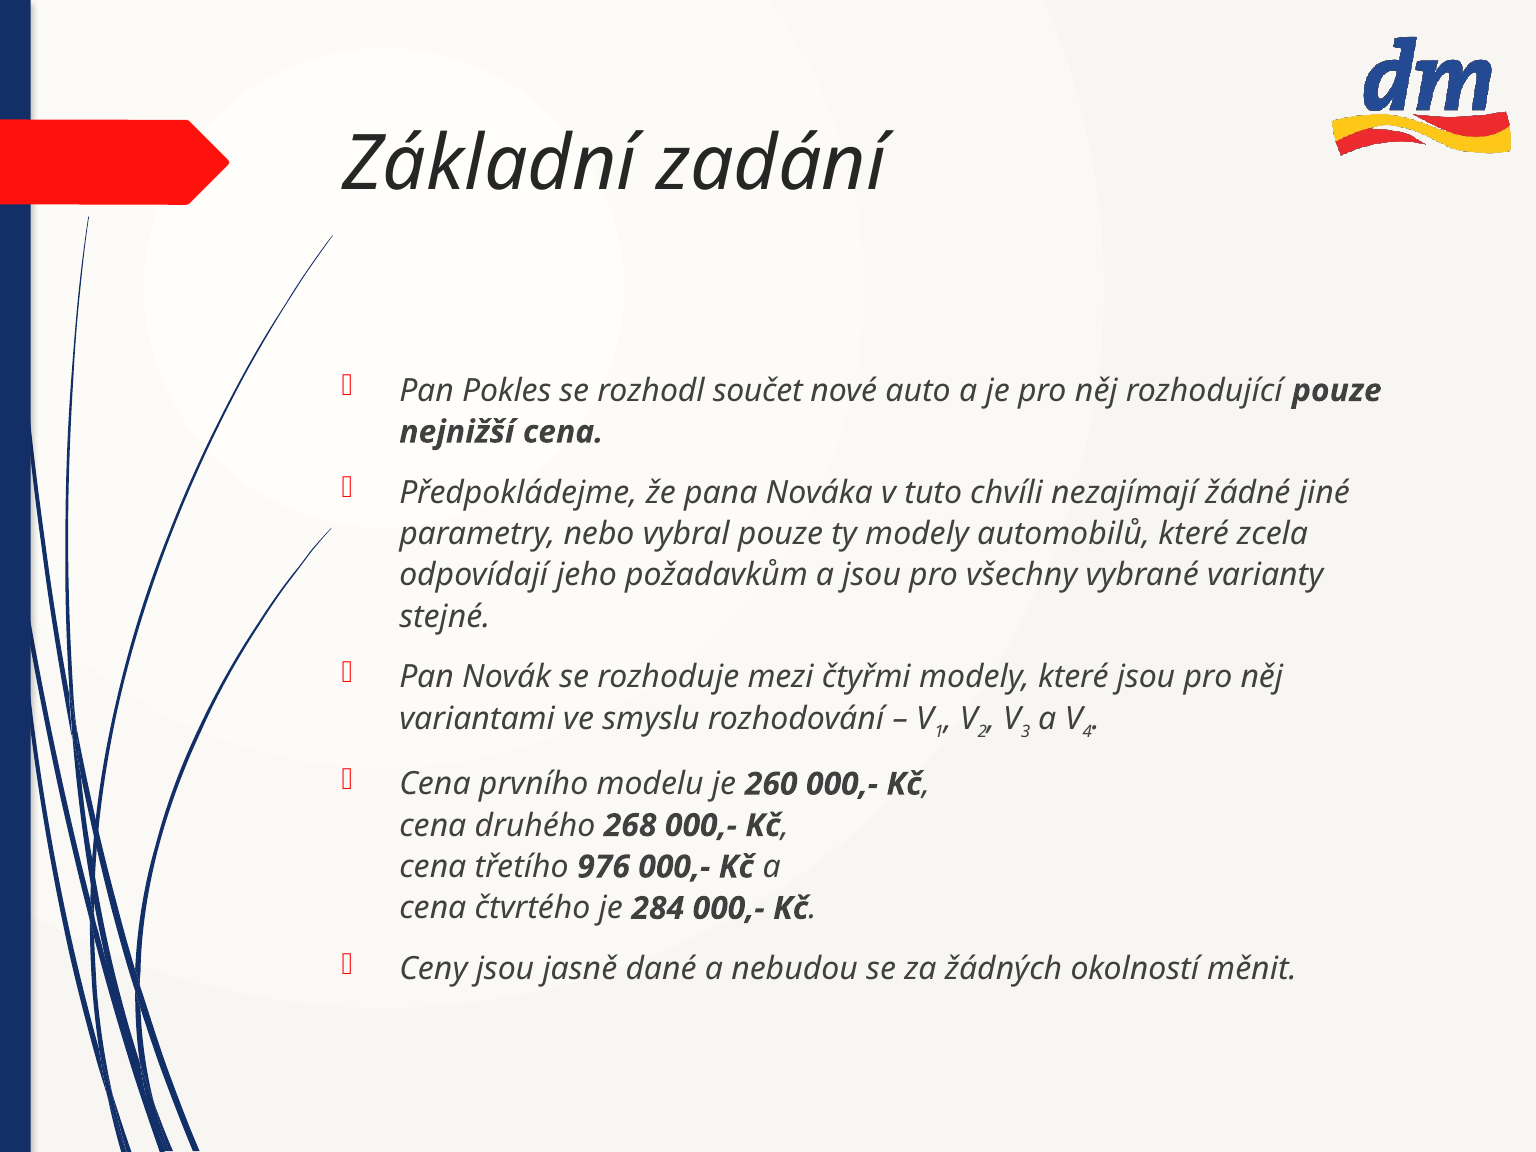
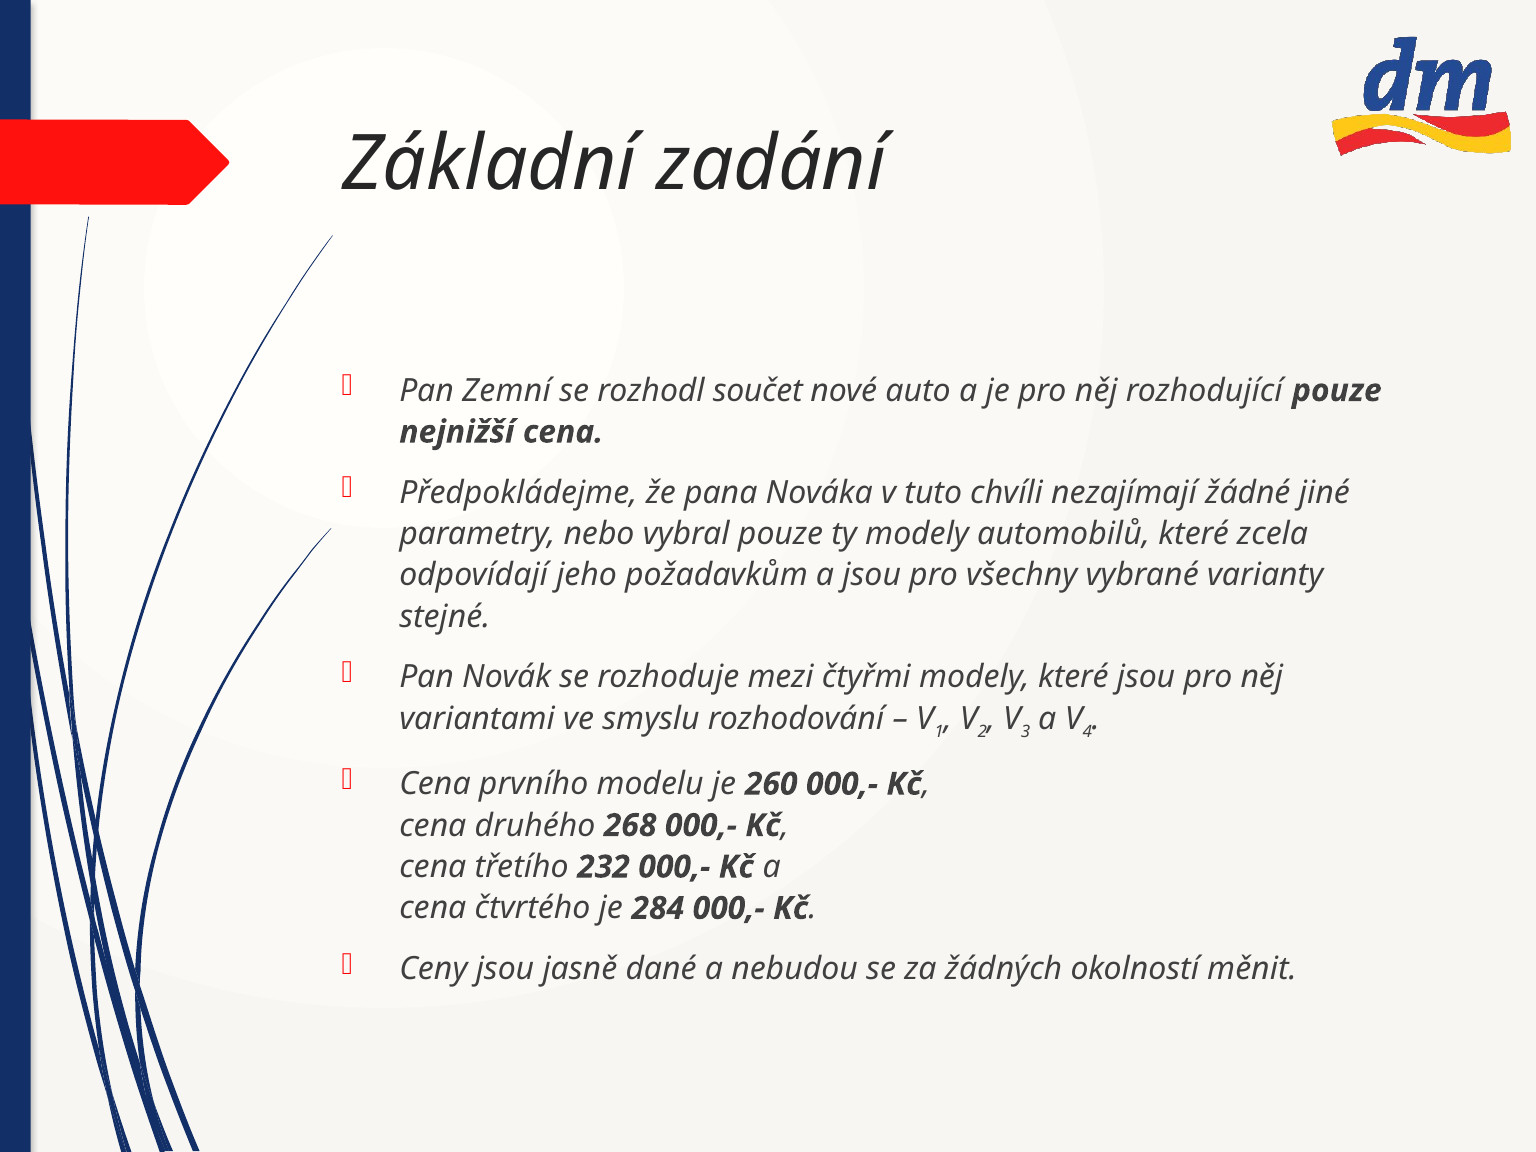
Pokles: Pokles -> Zemní
976: 976 -> 232
